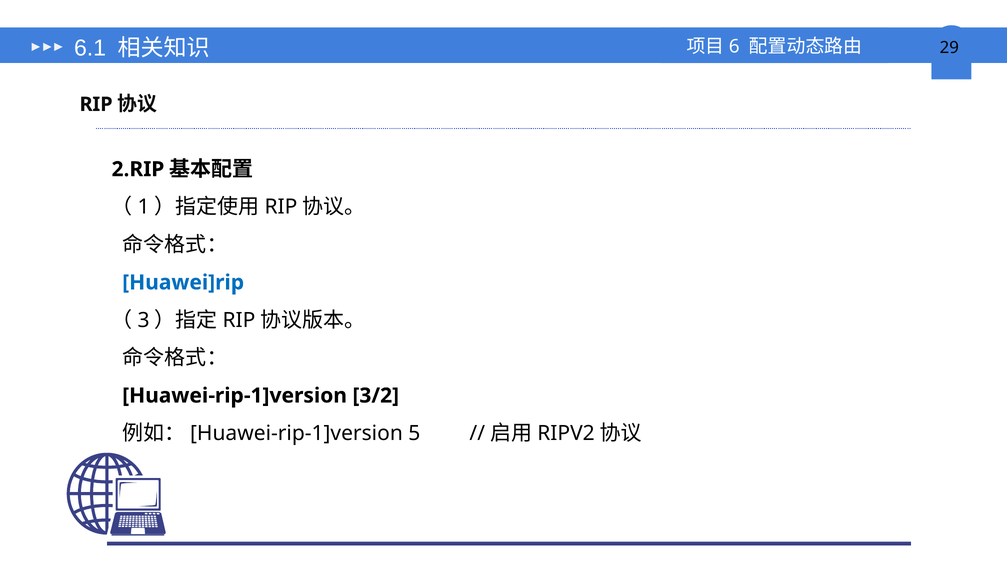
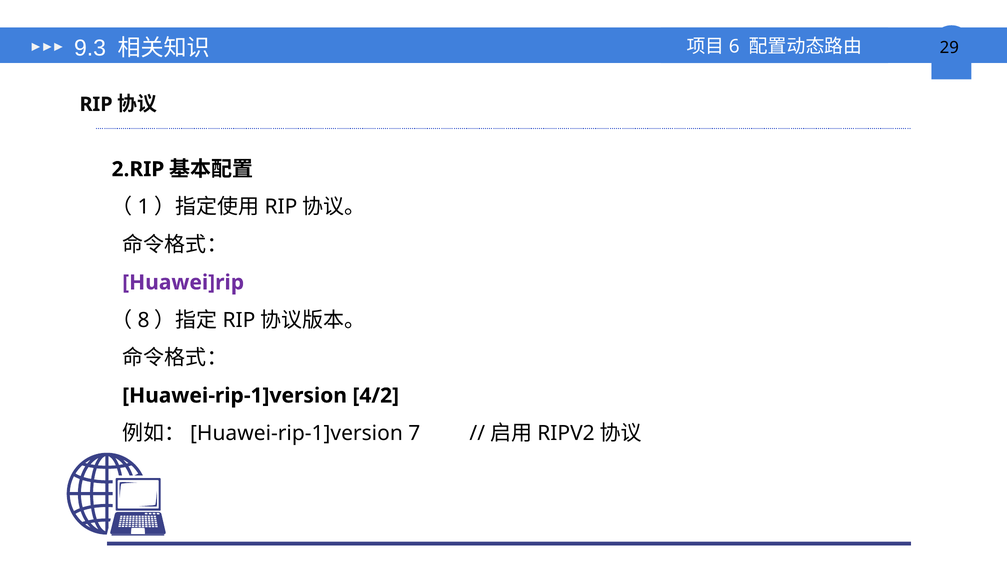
6.1: 6.1 -> 9.3
Huawei]rip colour: blue -> purple
3: 3 -> 8
3/2: 3/2 -> 4/2
5: 5 -> 7
